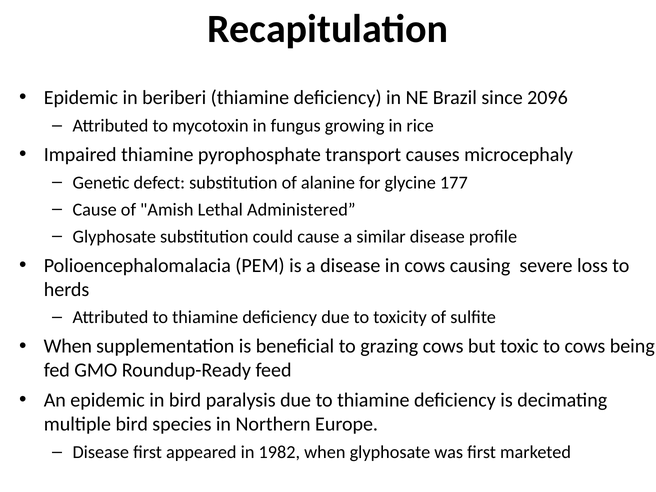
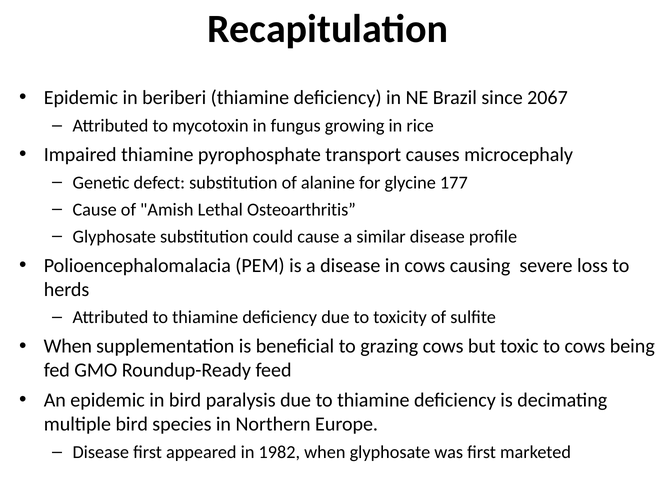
2096: 2096 -> 2067
Administered: Administered -> Osteoarthritis
